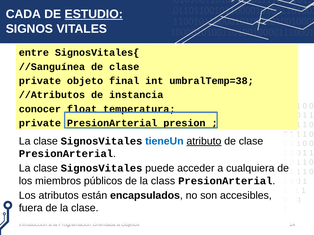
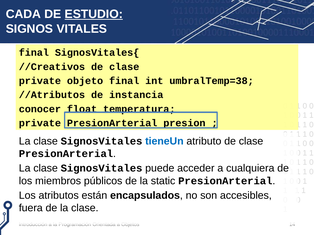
entre at (34, 53): entre -> final
//Sanguínea: //Sanguínea -> //Creativos
atributo underline: present -> none
class: class -> static
